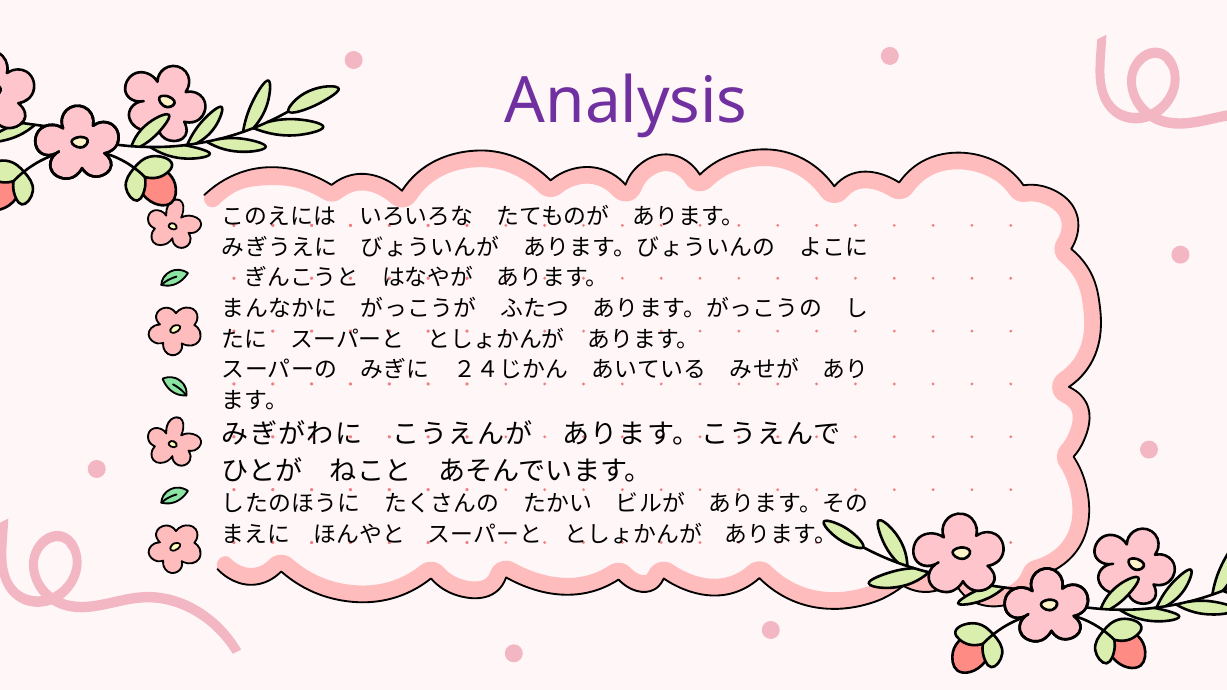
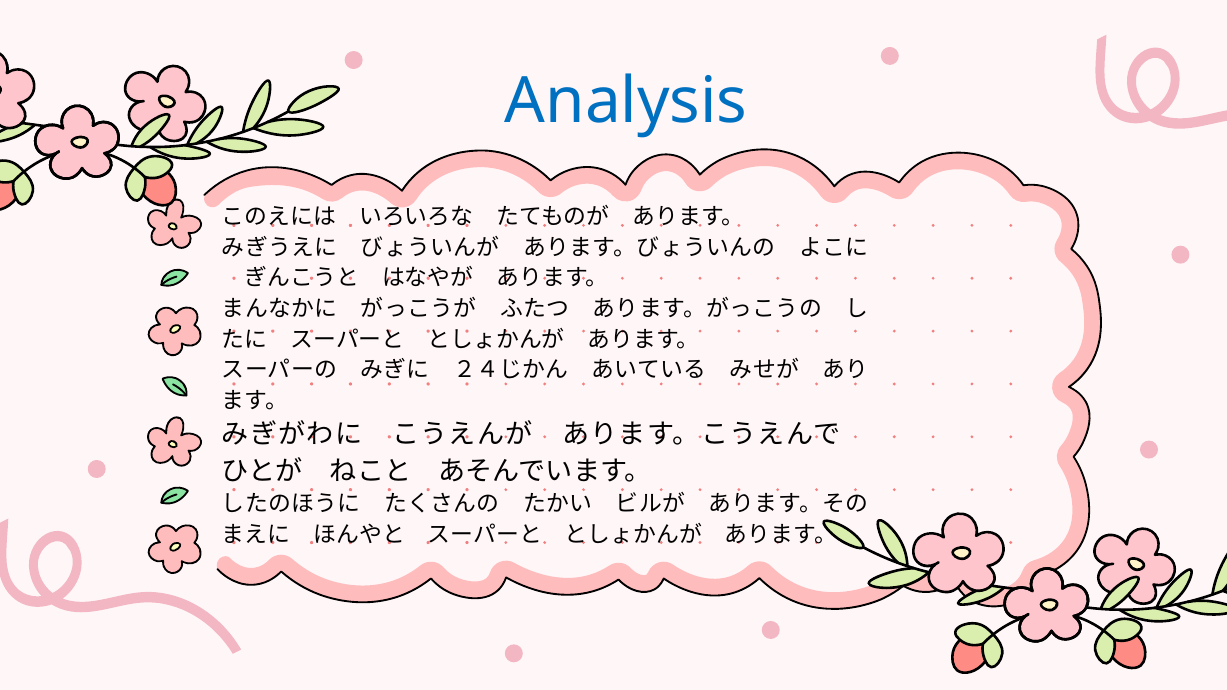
Analysis colour: purple -> blue
